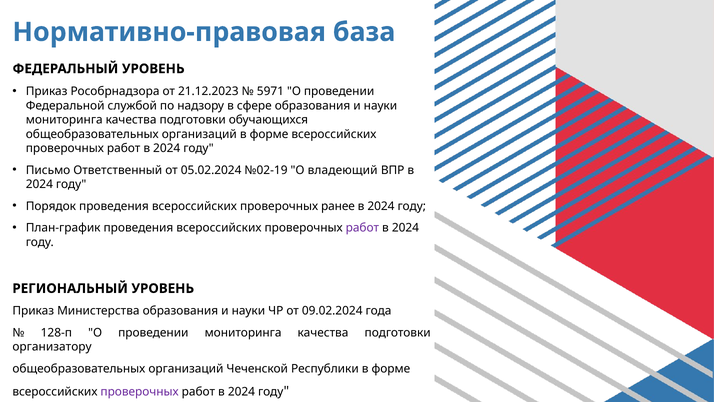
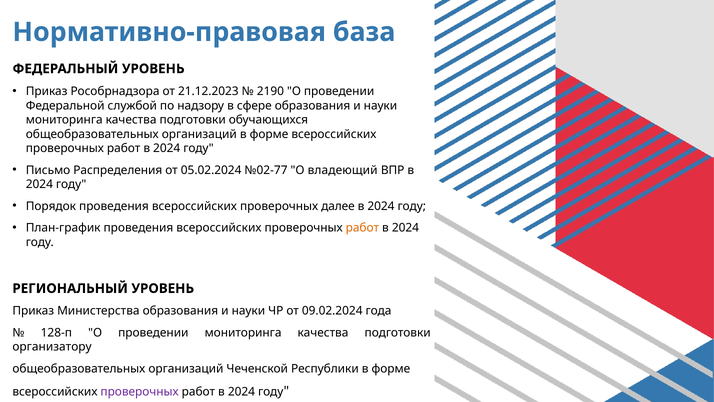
5971: 5971 -> 2190
Ответственный: Ответственный -> Распределения
№02-19: №02-19 -> №02-77
ранее: ранее -> далее
работ at (362, 228) colour: purple -> orange
